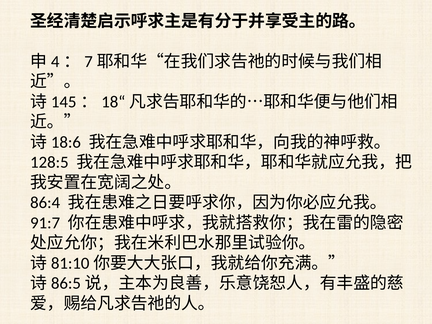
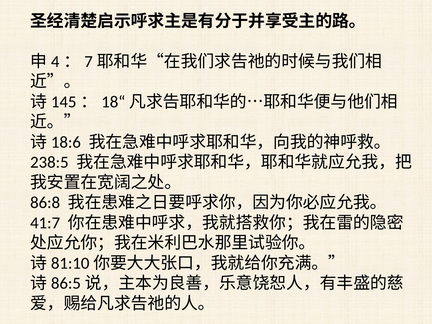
128:5: 128:5 -> 238:5
86:4: 86:4 -> 86:8
91:7: 91:7 -> 41:7
